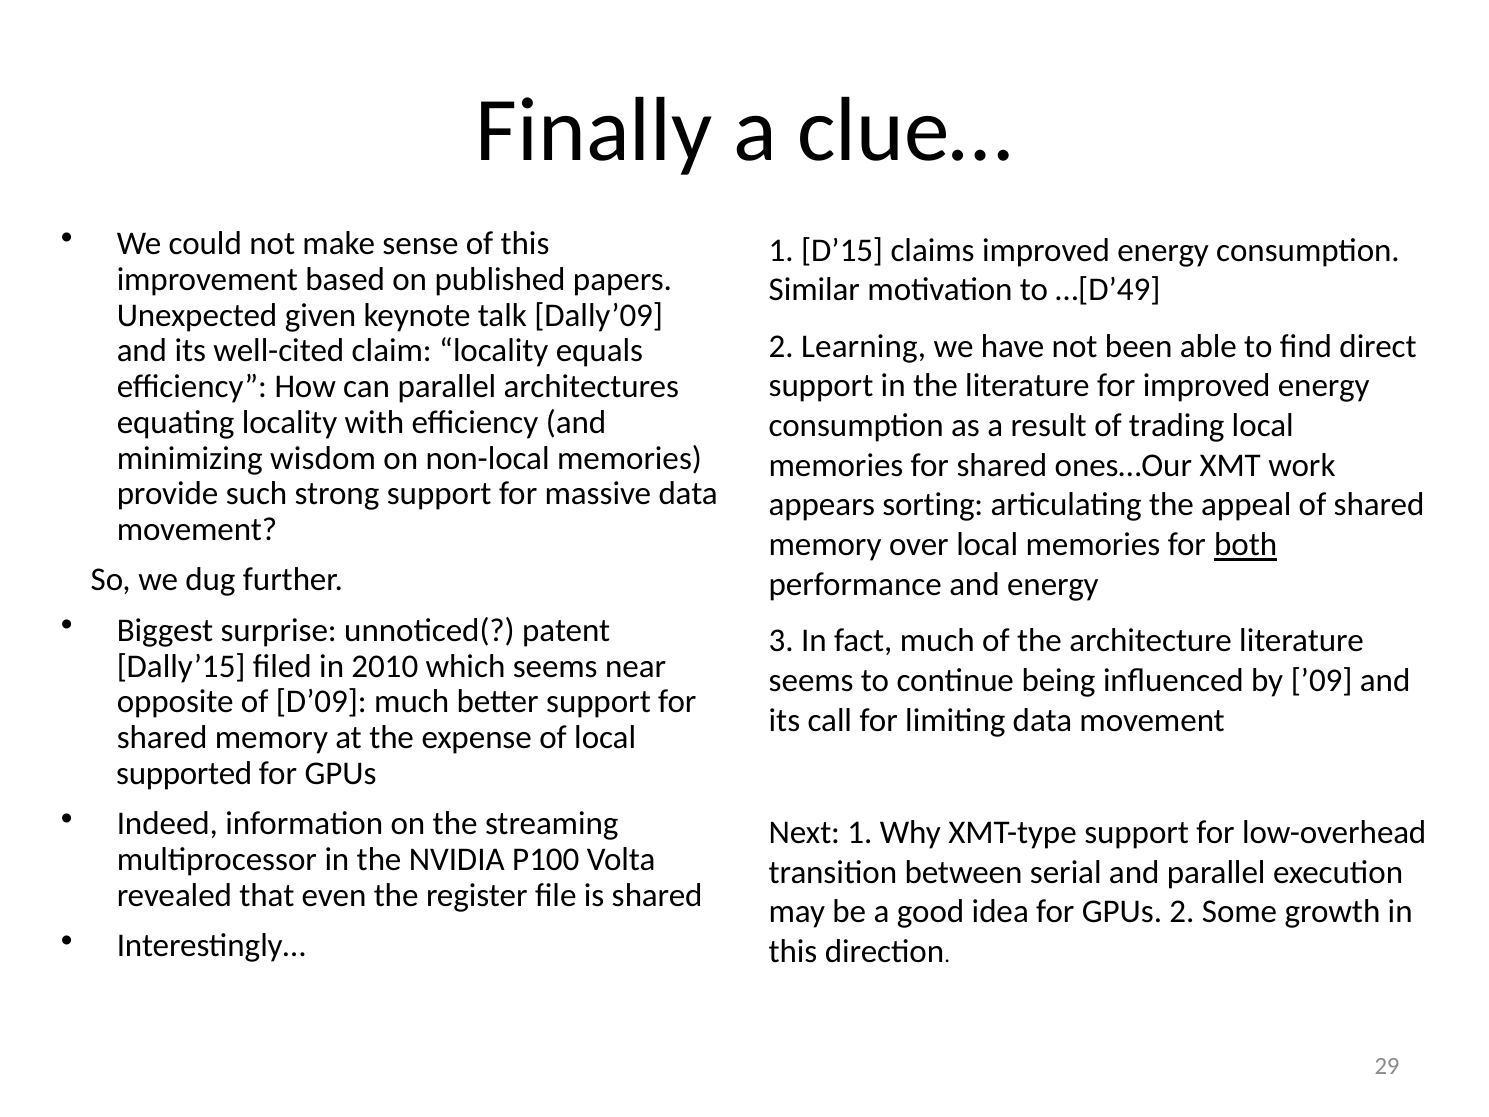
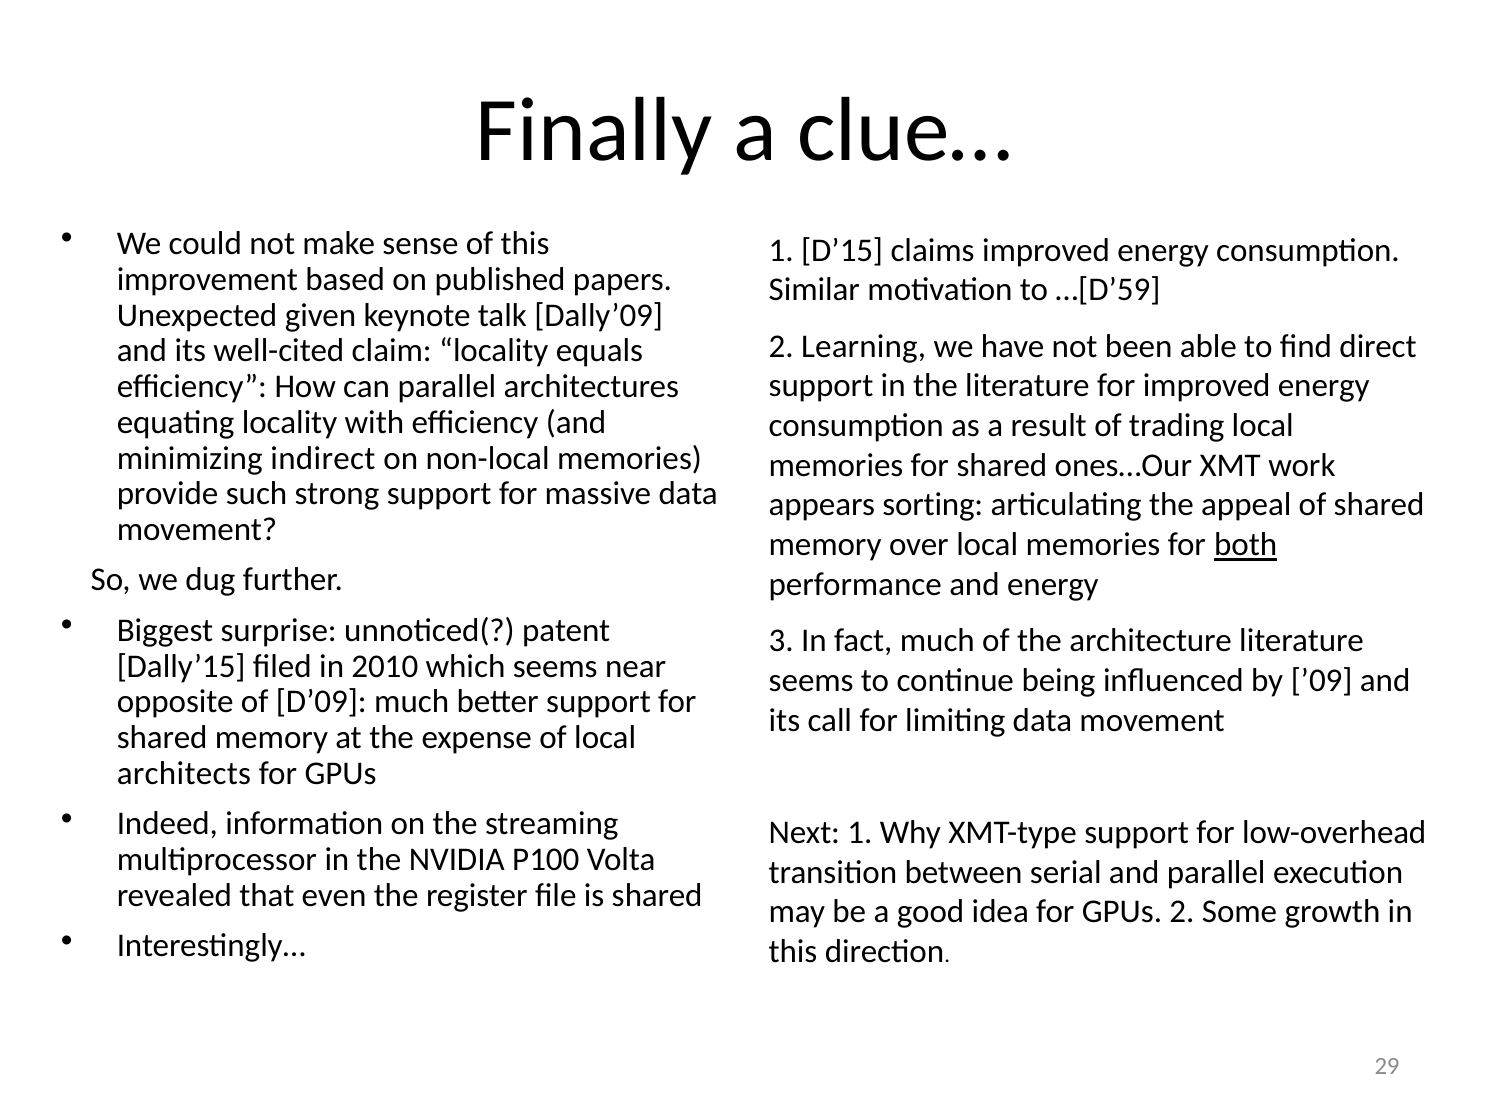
…[D’49: …[D’49 -> …[D’59
wisdom: wisdom -> indirect
supported: supported -> architects
